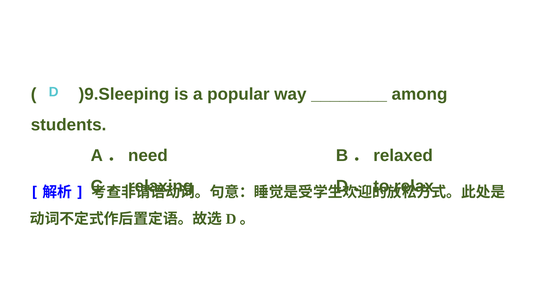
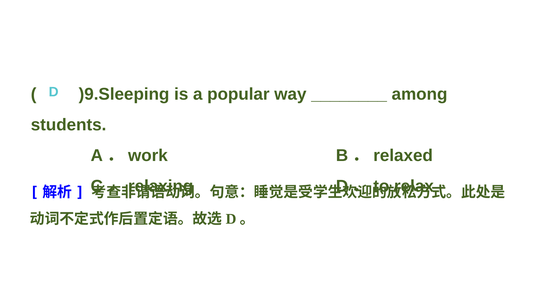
need: need -> work
